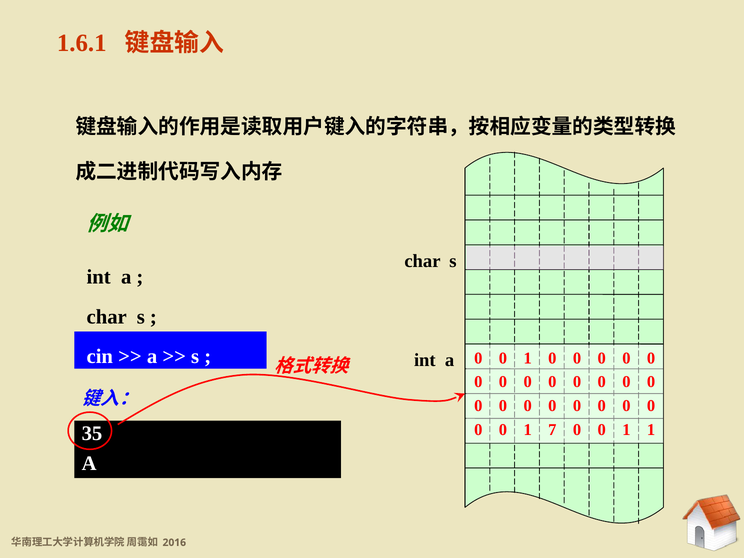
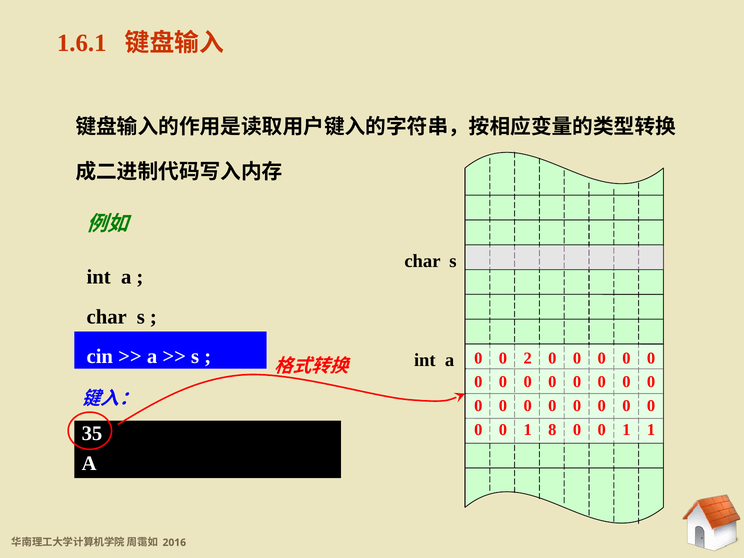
1 at (528, 358): 1 -> 2
7: 7 -> 8
